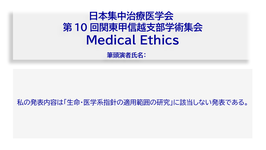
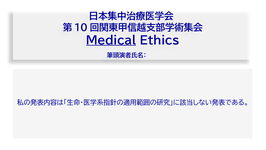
Medical underline: none -> present
